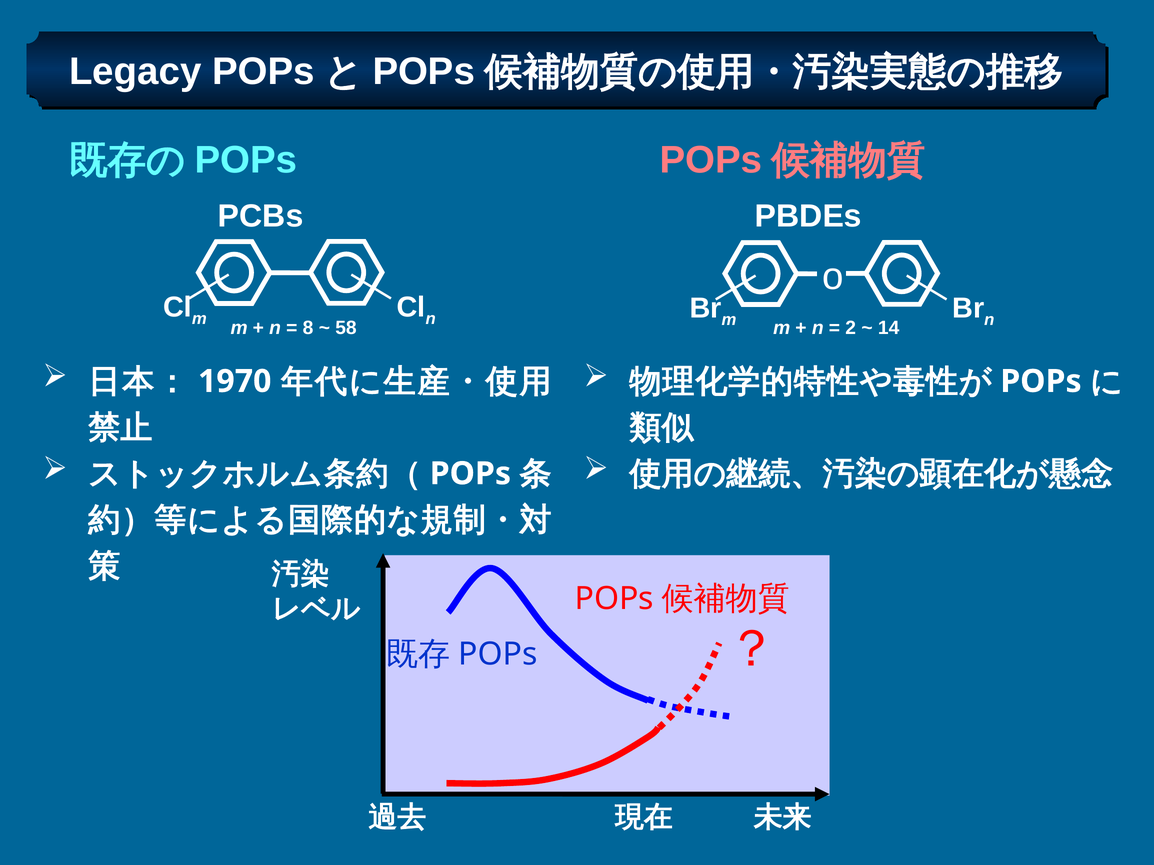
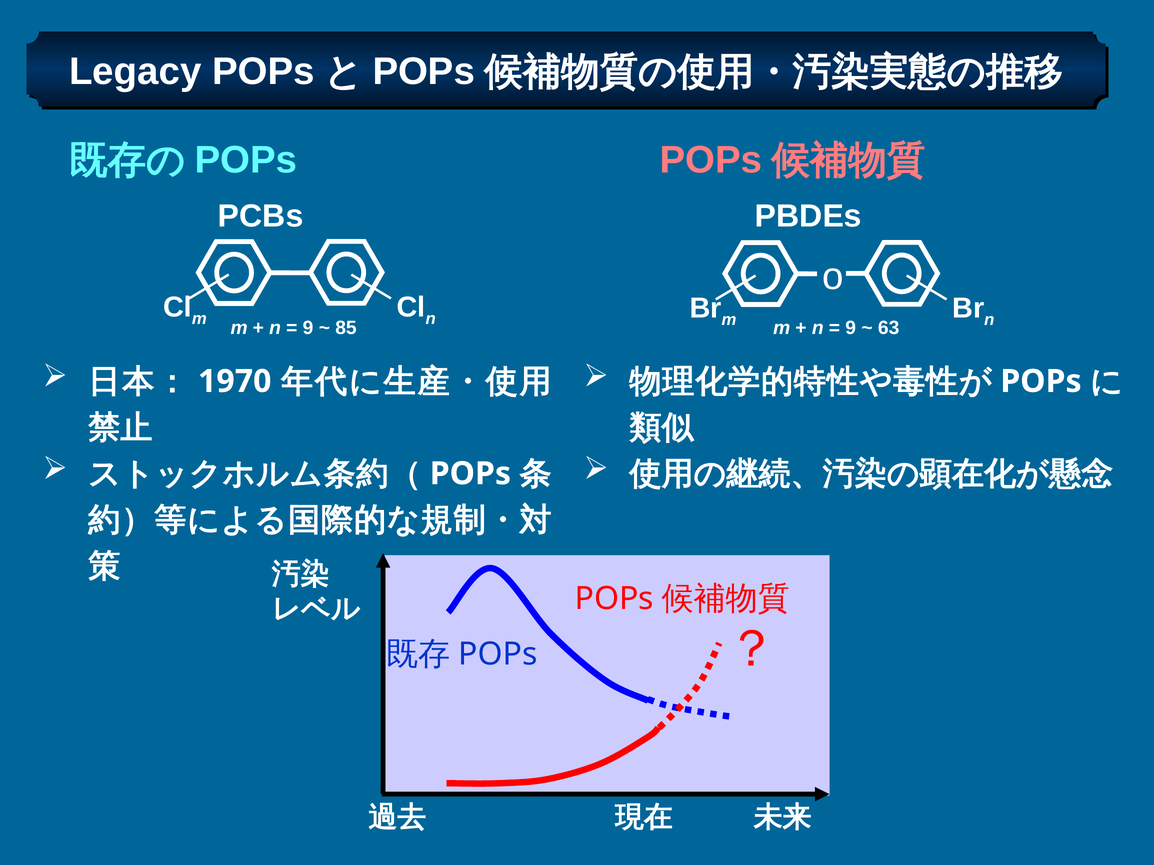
8 at (308, 328): 8 -> 9
58: 58 -> 85
2 at (851, 328): 2 -> 9
14: 14 -> 63
